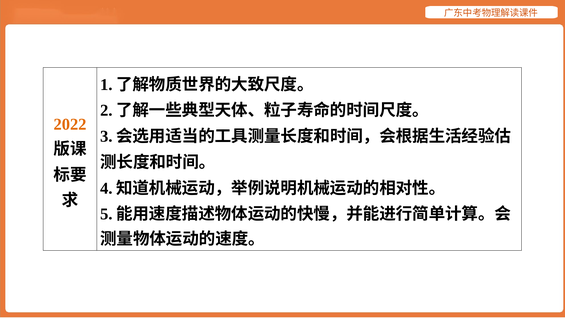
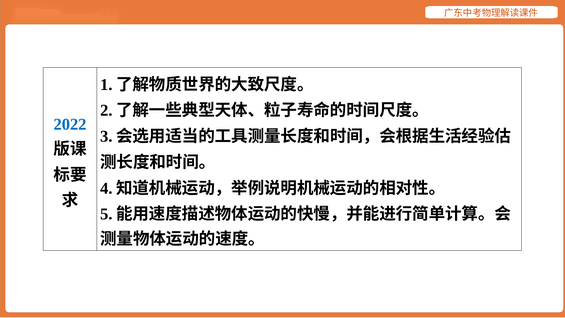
2022 colour: orange -> blue
